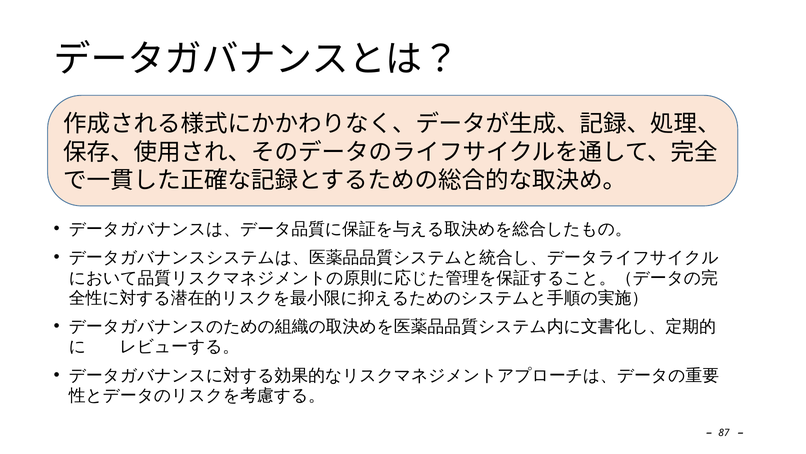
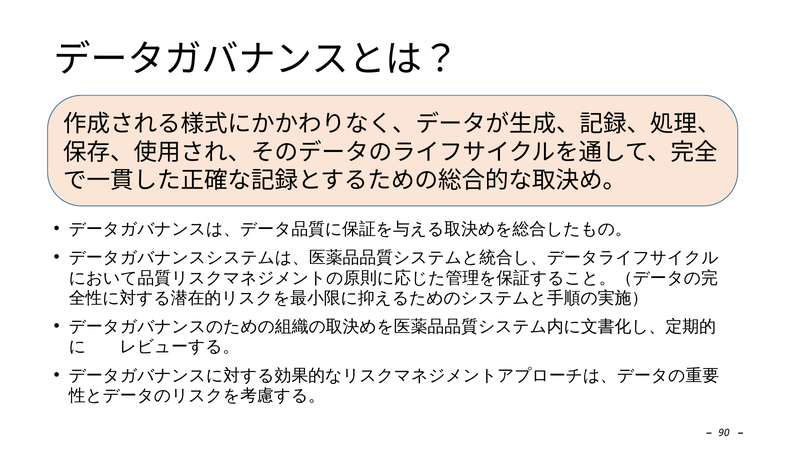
87: 87 -> 90
